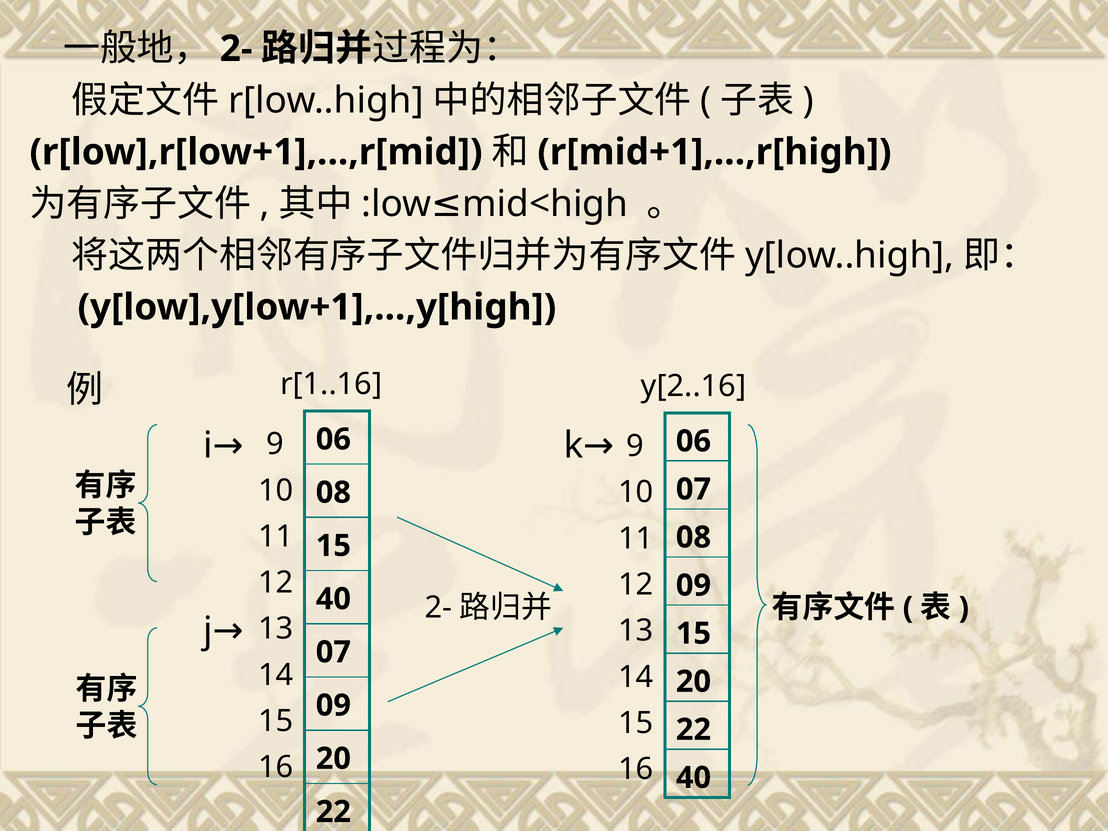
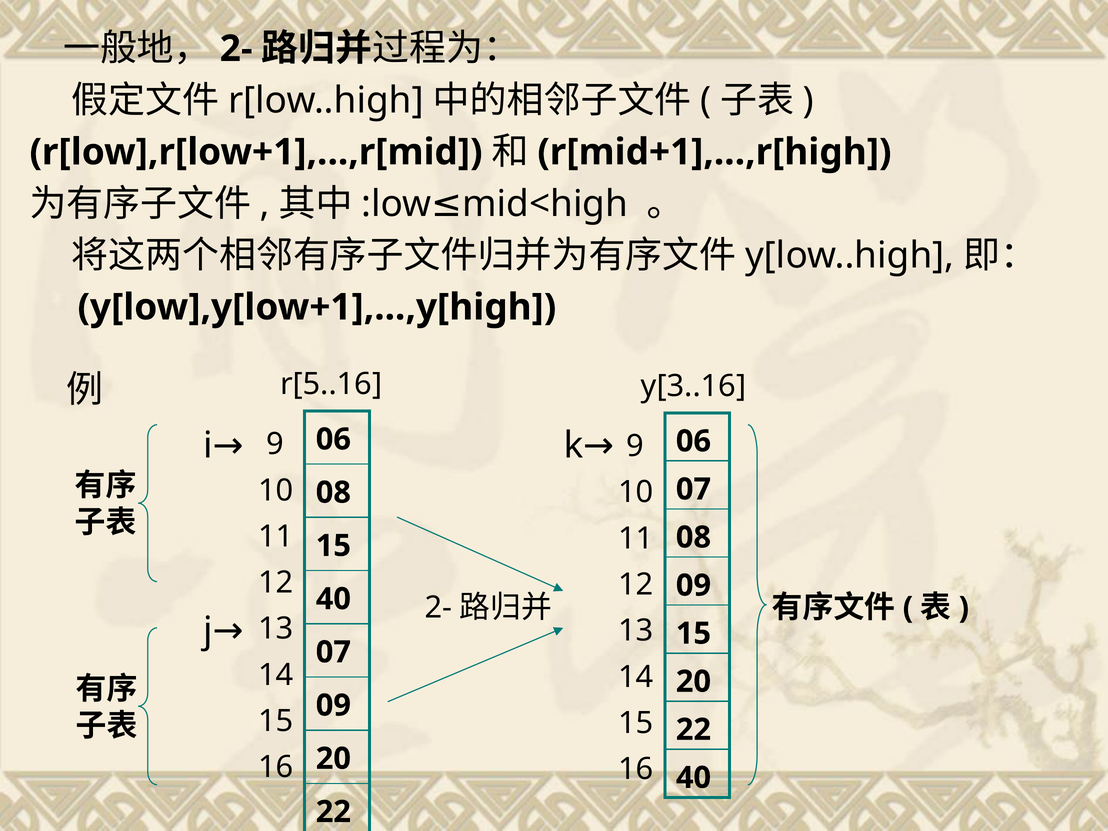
r[1..16: r[1..16 -> r[5..16
y[2..16: y[2..16 -> y[3..16
